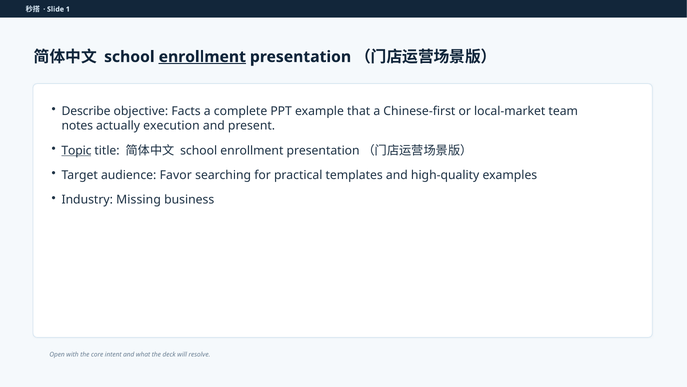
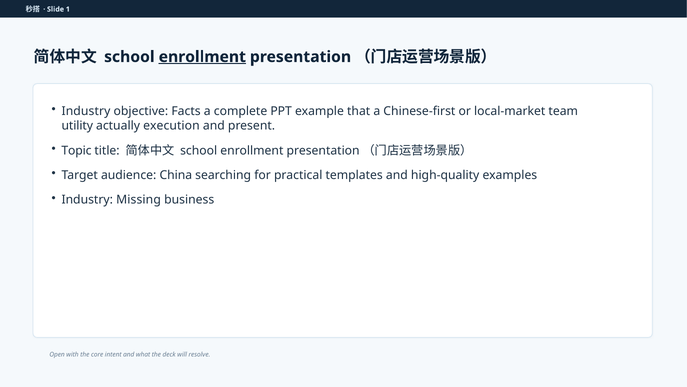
Describe at (86, 111): Describe -> Industry
notes: notes -> utility
Topic underline: present -> none
Favor: Favor -> China
